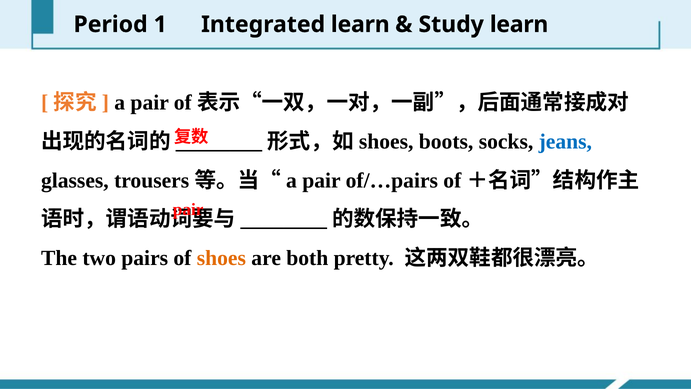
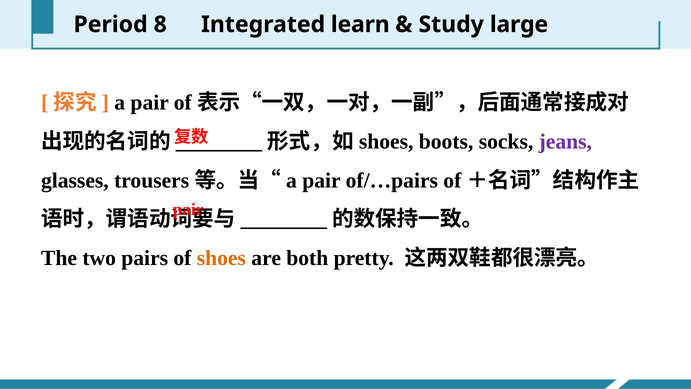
1: 1 -> 8
Study learn: learn -> large
jeans colour: blue -> purple
